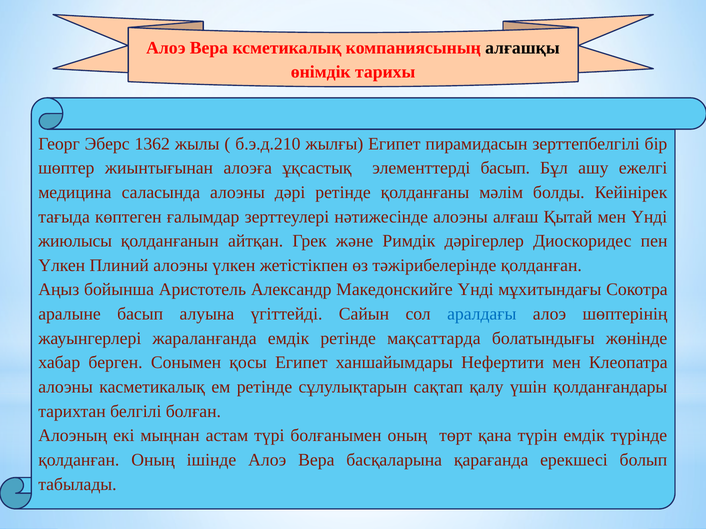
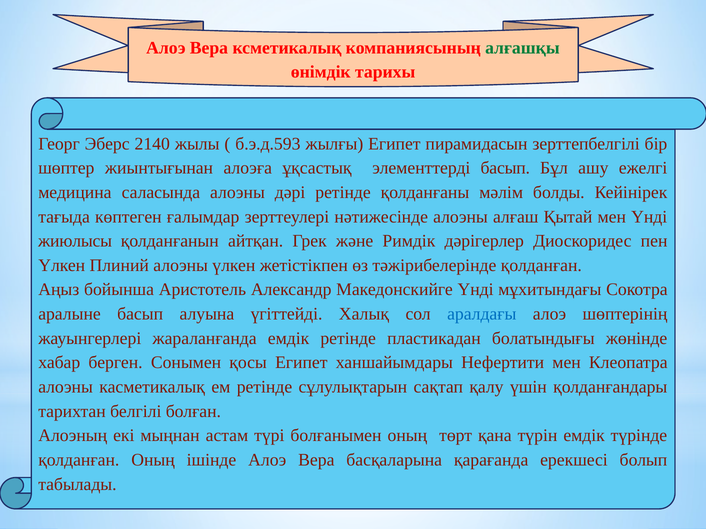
алғашқы colour: black -> green
1362: 1362 -> 2140
б.э.д.210: б.э.д.210 -> б.э.д.593
Сайын: Сайын -> Халық
мақсаттарда: мақсаттарда -> пластикадан
